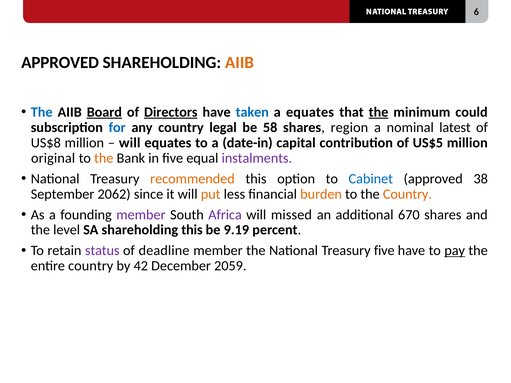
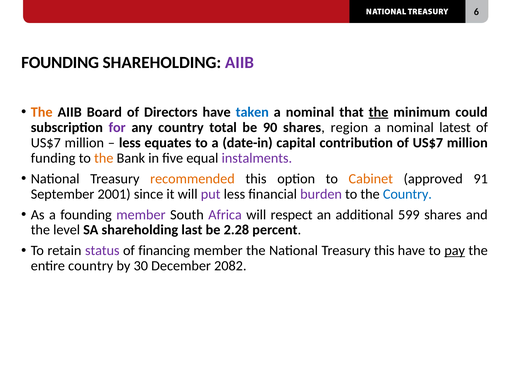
APPROVED at (60, 63): APPROVED -> FOUNDING
AIIB at (239, 63) colour: orange -> purple
The at (42, 112) colour: blue -> orange
Board underline: present -> none
Directors underline: present -> none
equates at (310, 112): equates -> nominal
for colour: blue -> purple
legal: legal -> total
58: 58 -> 90
US$8 at (46, 143): US$8 -> US$7
will at (130, 143): will -> less
contribution of US$5: US$5 -> US$7
original: original -> funding
Cabinet colour: blue -> orange
38: 38 -> 91
2062: 2062 -> 2001
put colour: orange -> purple
burden colour: orange -> purple
Country at (407, 194) colour: orange -> blue
missed: missed -> respect
670: 670 -> 599
shareholding this: this -> last
9.19: 9.19 -> 2.28
deadline: deadline -> financing
Treasury five: five -> this
42: 42 -> 30
2059: 2059 -> 2082
